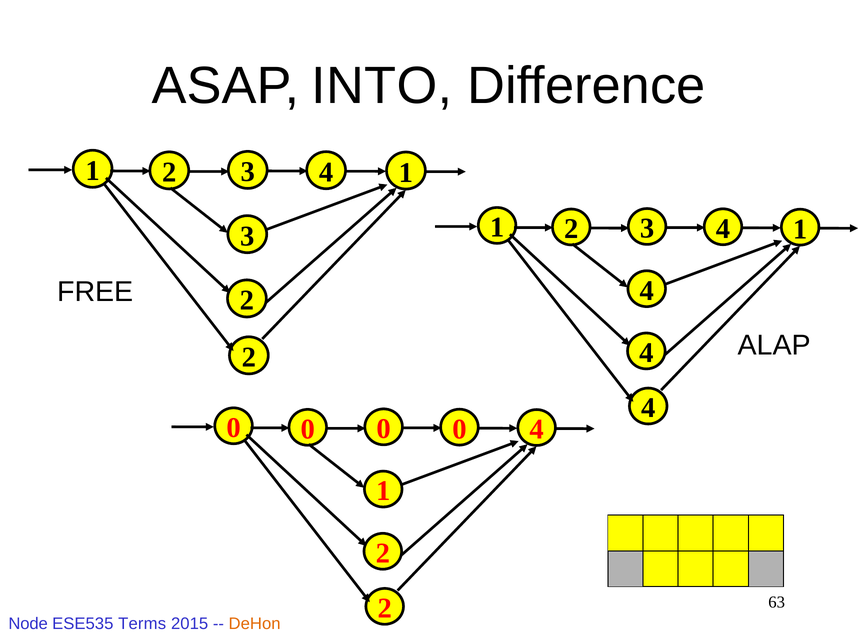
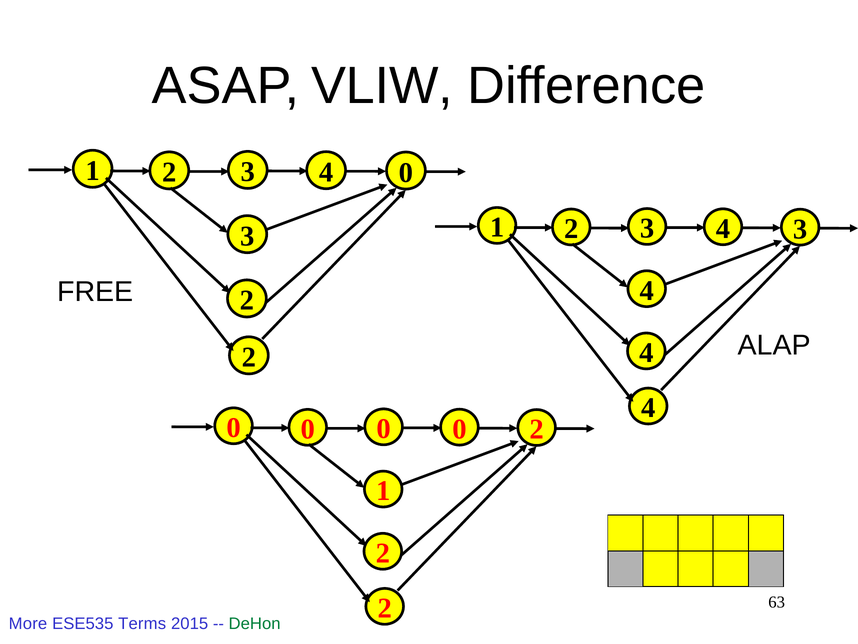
INTO: INTO -> VLIW
1 at (406, 172): 1 -> 0
1 at (800, 229): 1 -> 3
0 4: 4 -> 2
Node: Node -> More
DeHon colour: orange -> green
